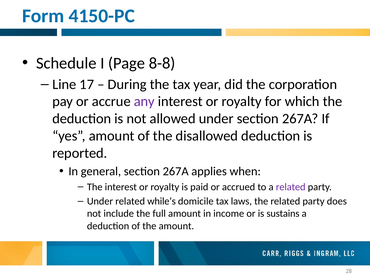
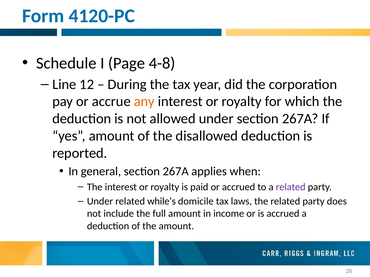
4150-PC: 4150-PC -> 4120-PC
8-8: 8-8 -> 4-8
17: 17 -> 12
any colour: purple -> orange
is sustains: sustains -> accrued
